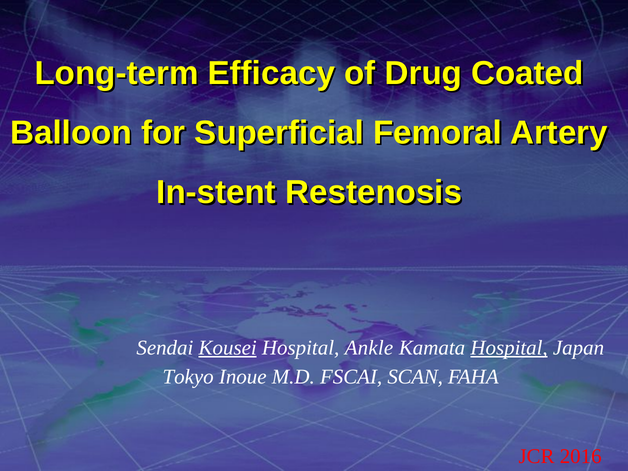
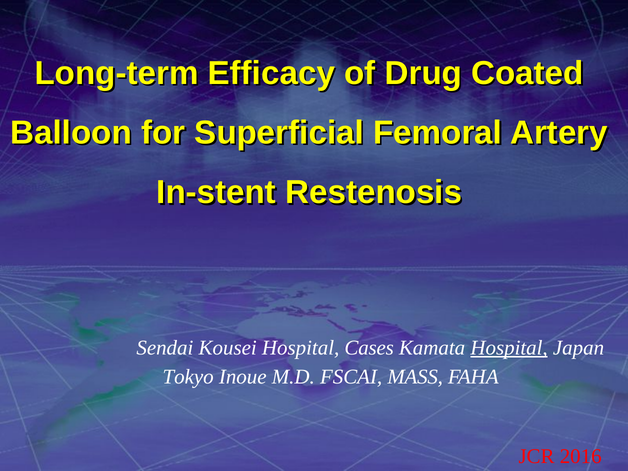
Kousei underline: present -> none
Ankle: Ankle -> Cases
SCAN: SCAN -> MASS
